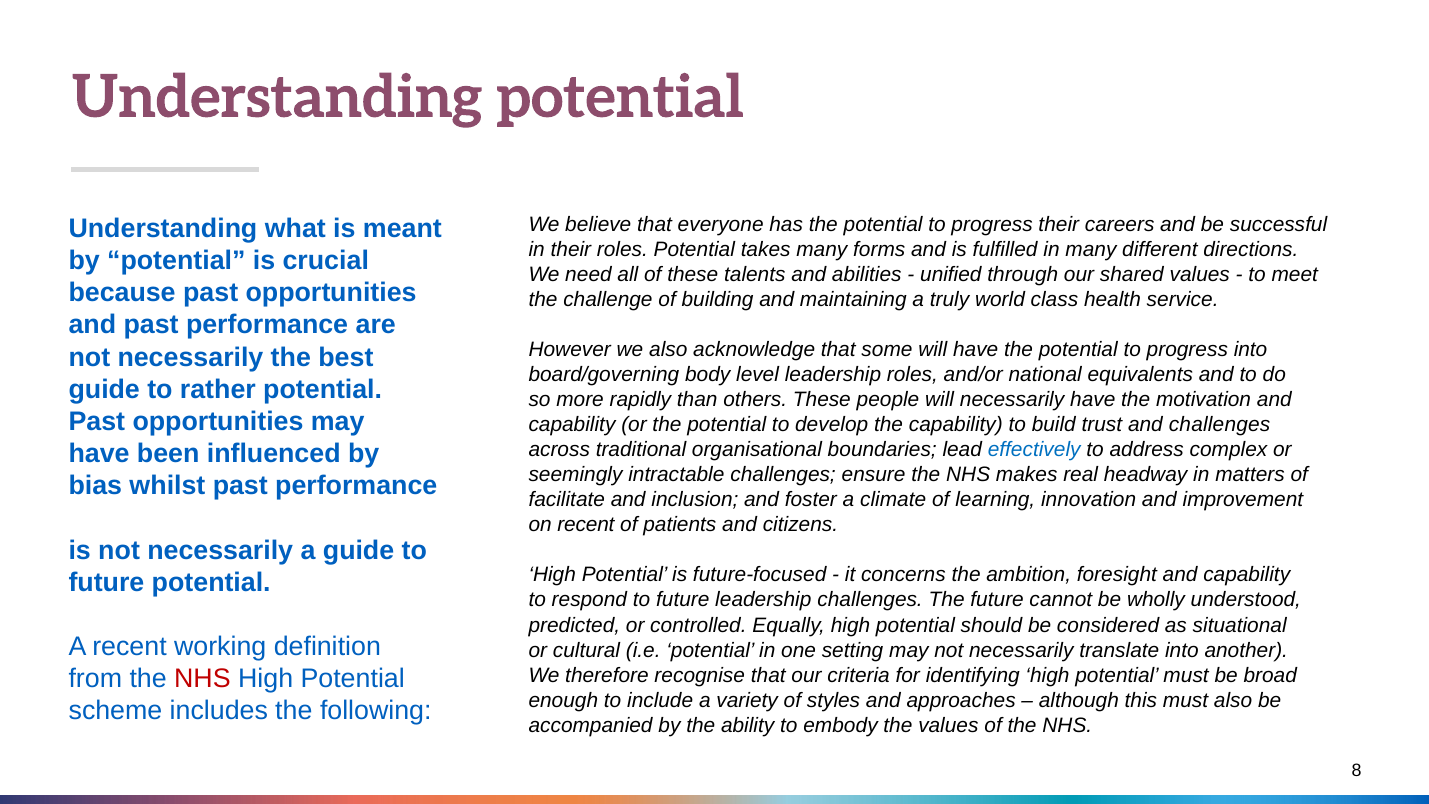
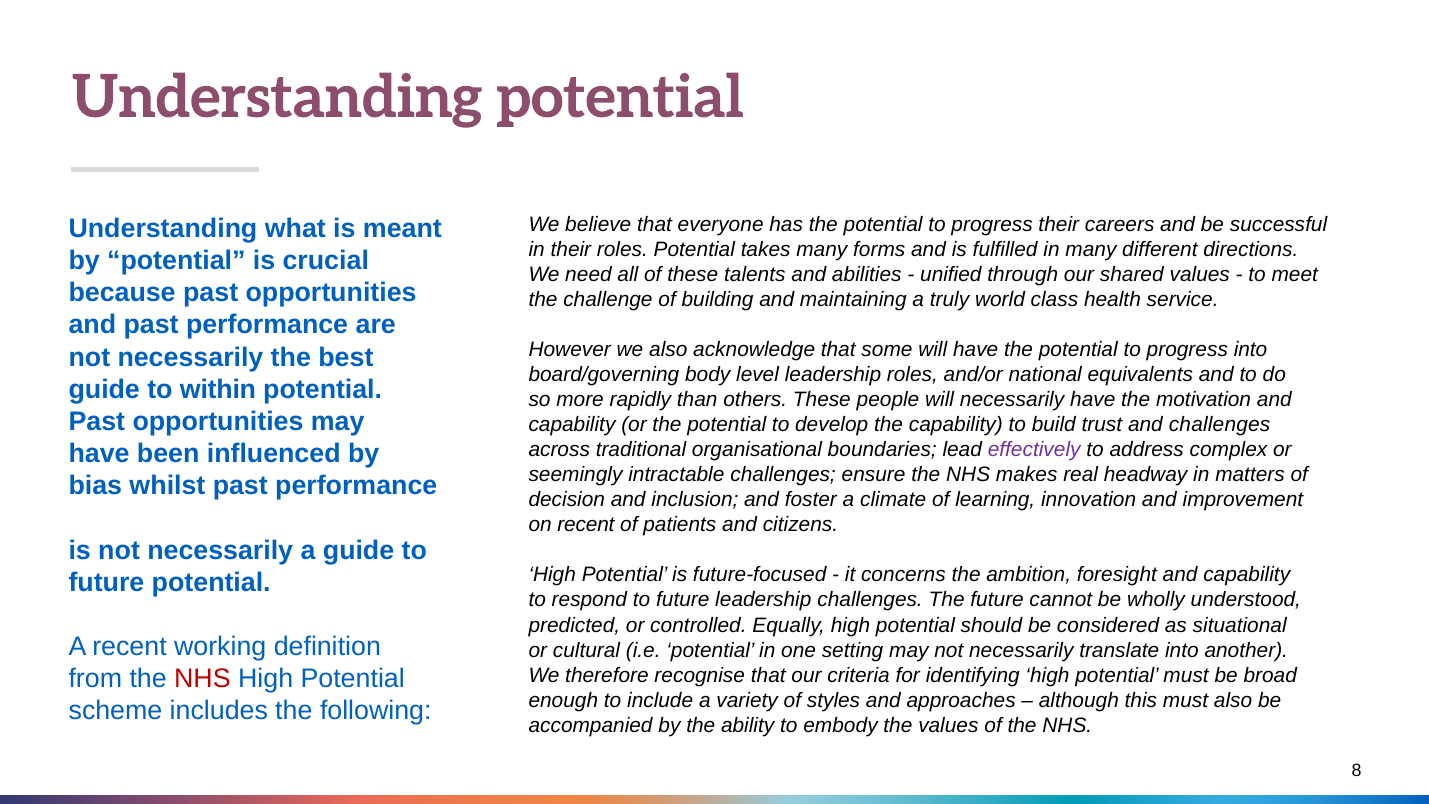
rather: rather -> within
effectively colour: blue -> purple
facilitate: facilitate -> decision
